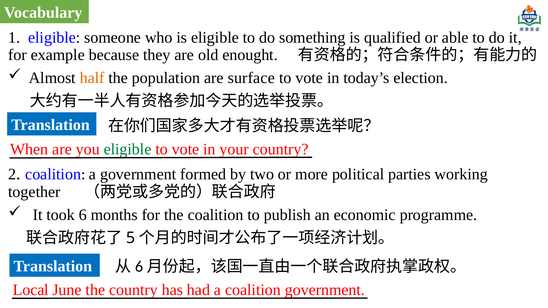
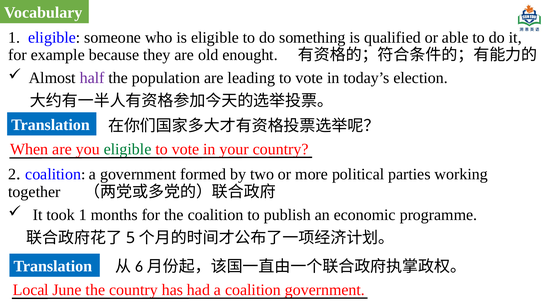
half colour: orange -> purple
surface: surface -> leading
took 6: 6 -> 1
